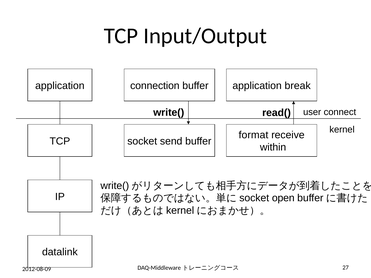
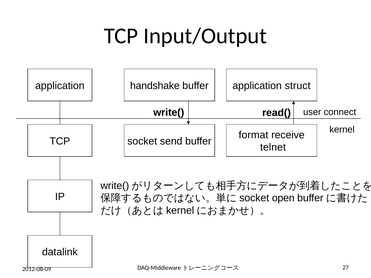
connection: connection -> handshake
break: break -> struct
within: within -> telnet
